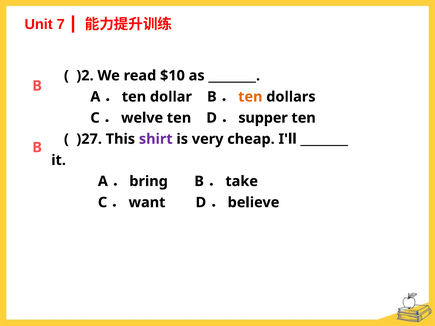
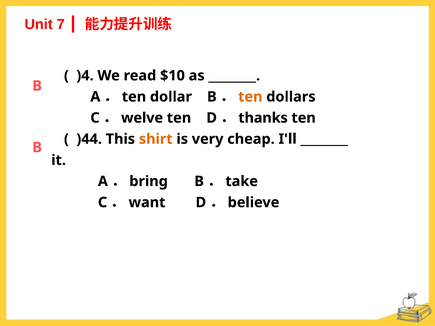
)2: )2 -> )4
supper: supper -> thanks
)27: )27 -> )44
shirt colour: purple -> orange
